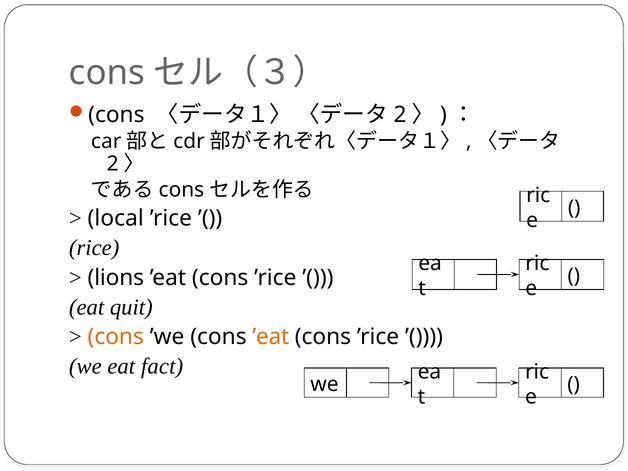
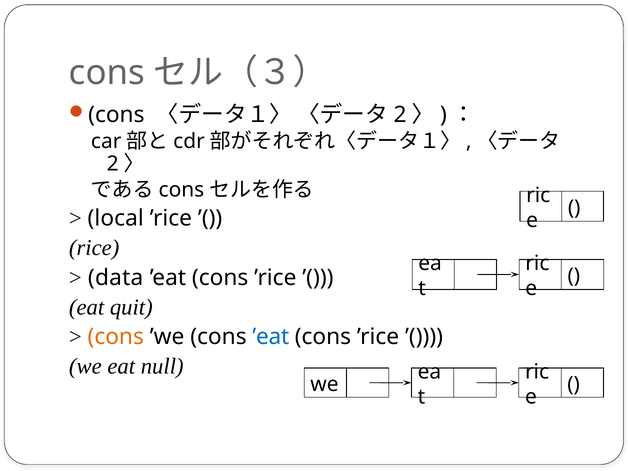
lions: lions -> data
’eat at (271, 337) colour: orange -> blue
fact: fact -> null
